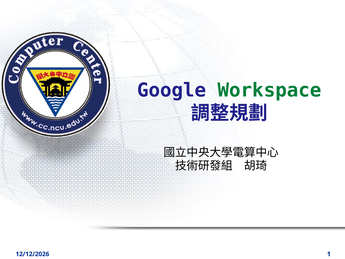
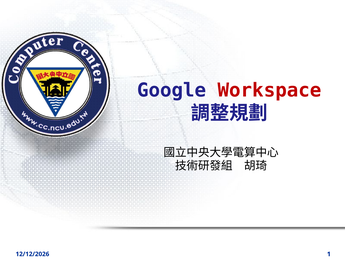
Workspace colour: green -> red
